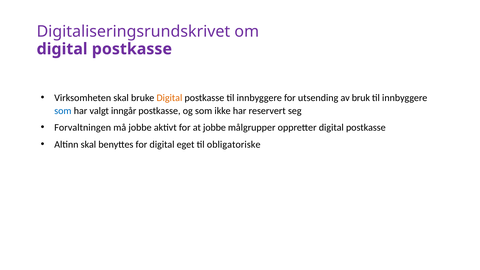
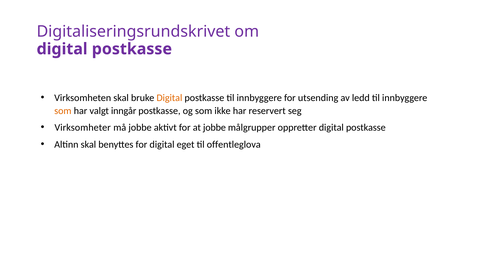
bruk: bruk -> ledd
som at (63, 111) colour: blue -> orange
Forvaltningen: Forvaltningen -> Virksomheter
obligatoriske: obligatoriske -> offentleglova
